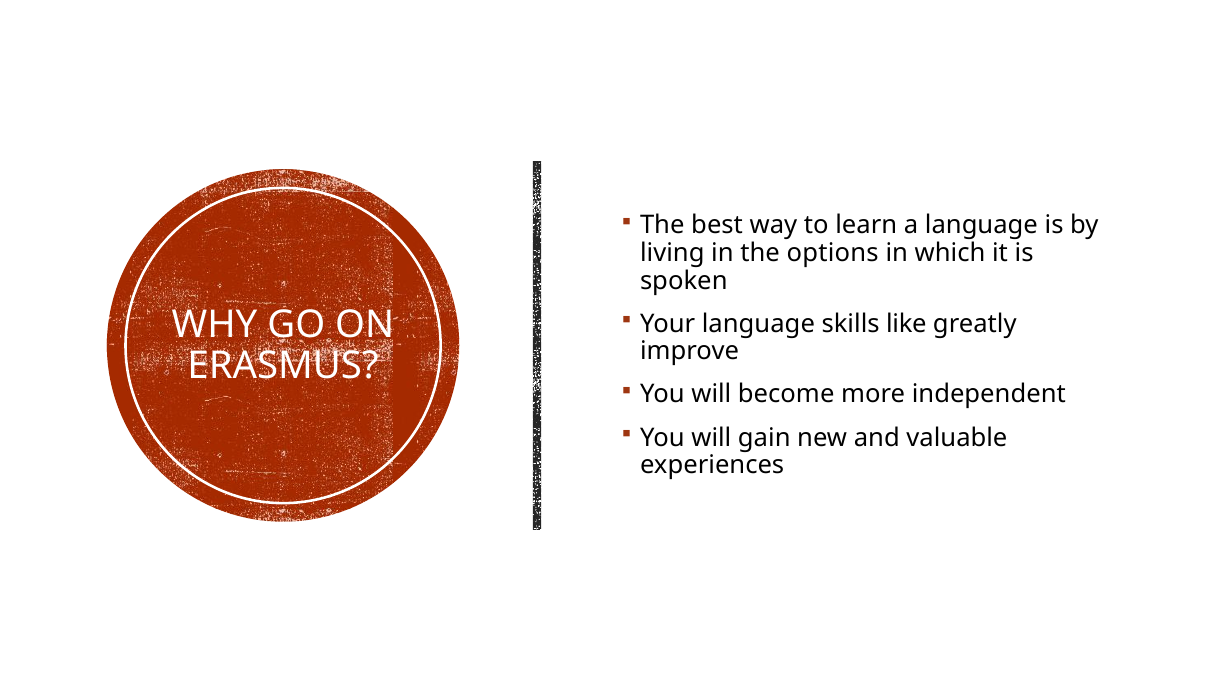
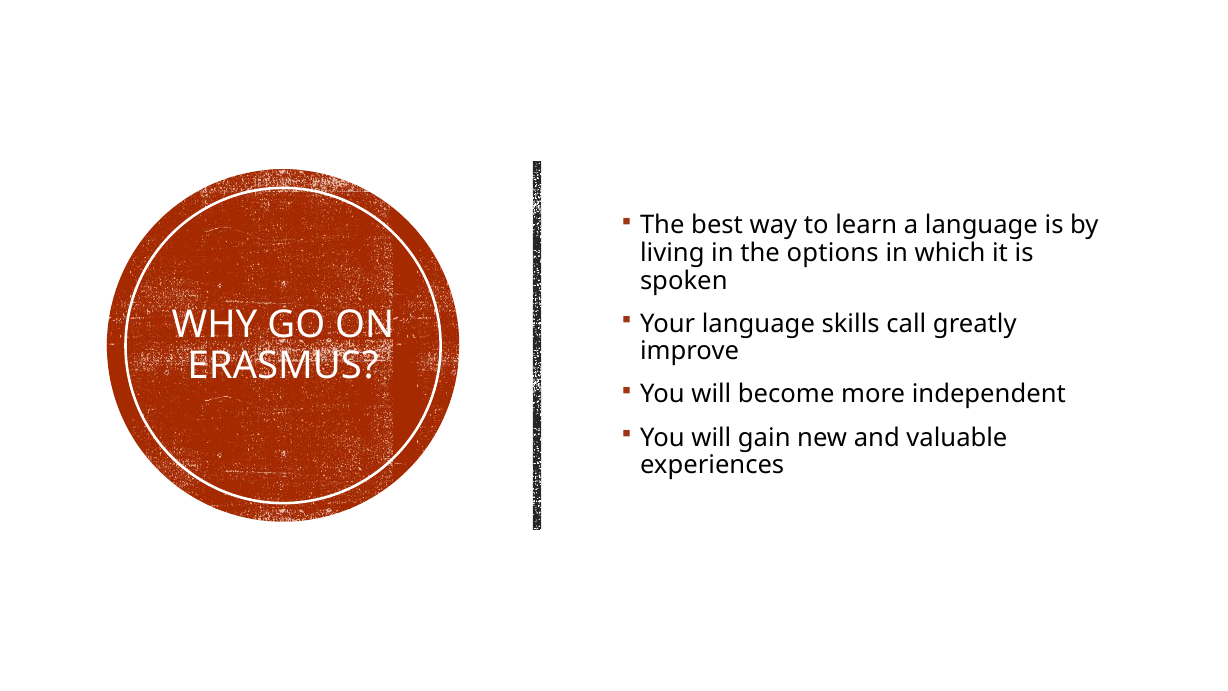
like: like -> call
